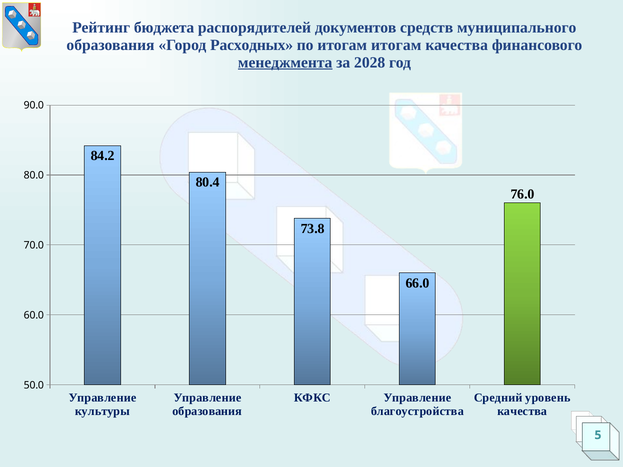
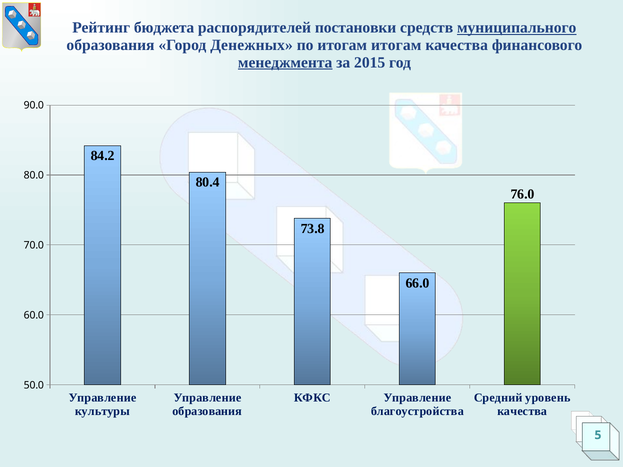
документов: документов -> постановки
муниципального underline: none -> present
Расходных: Расходных -> Денежных
2028: 2028 -> 2015
